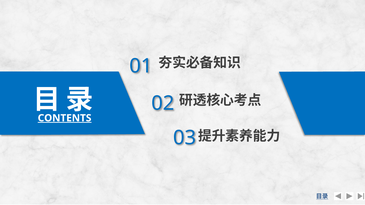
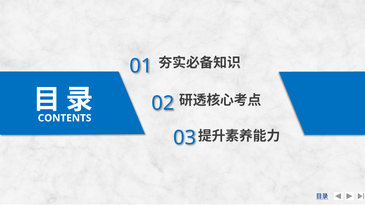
CONTENTS underline: present -> none
